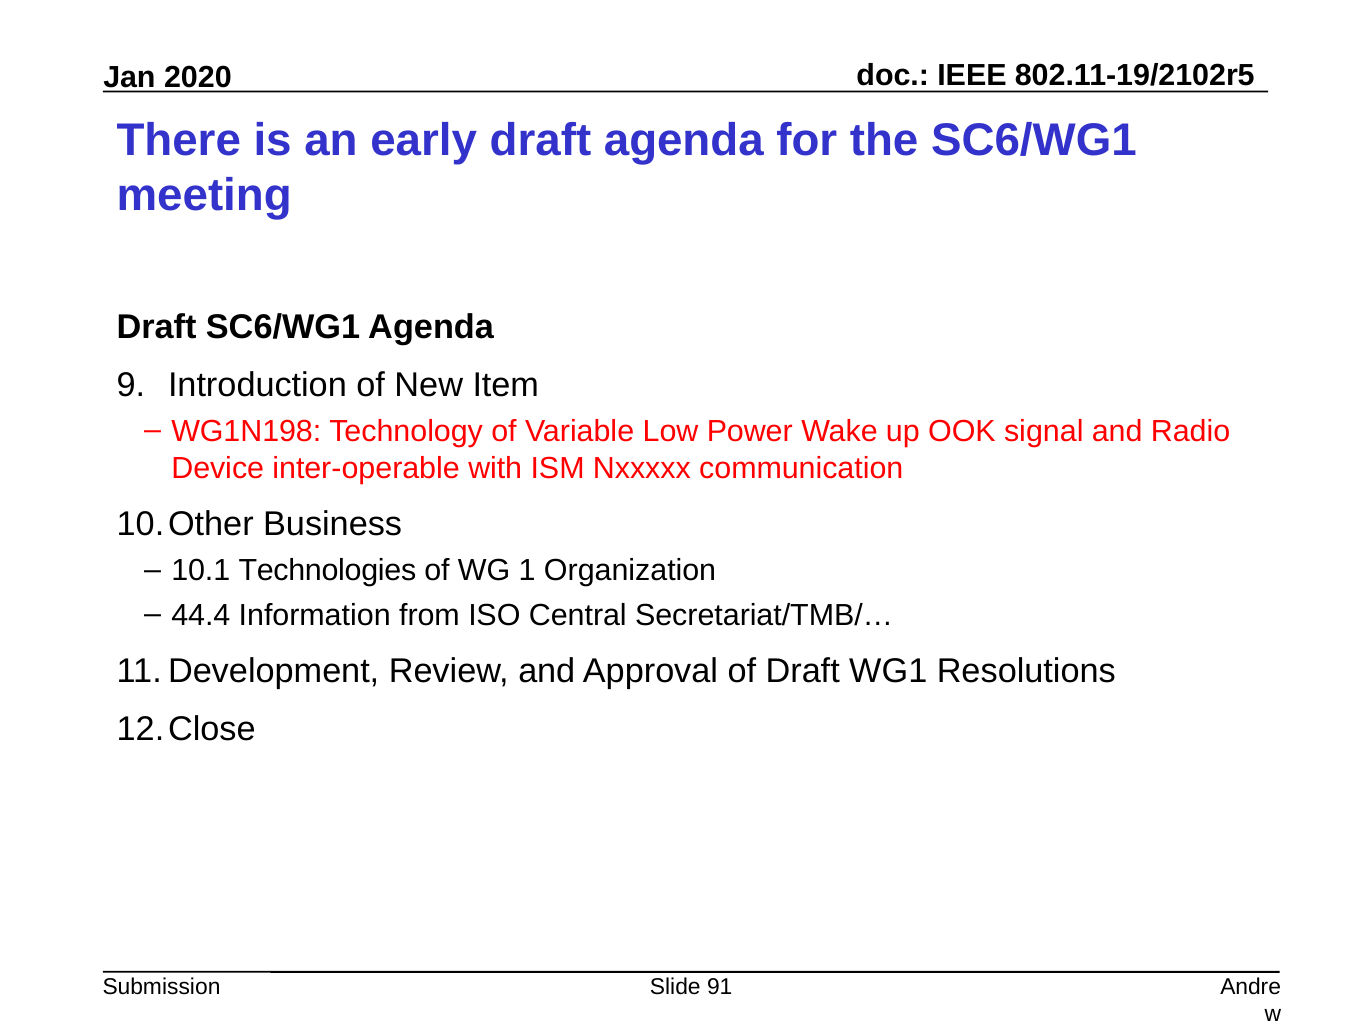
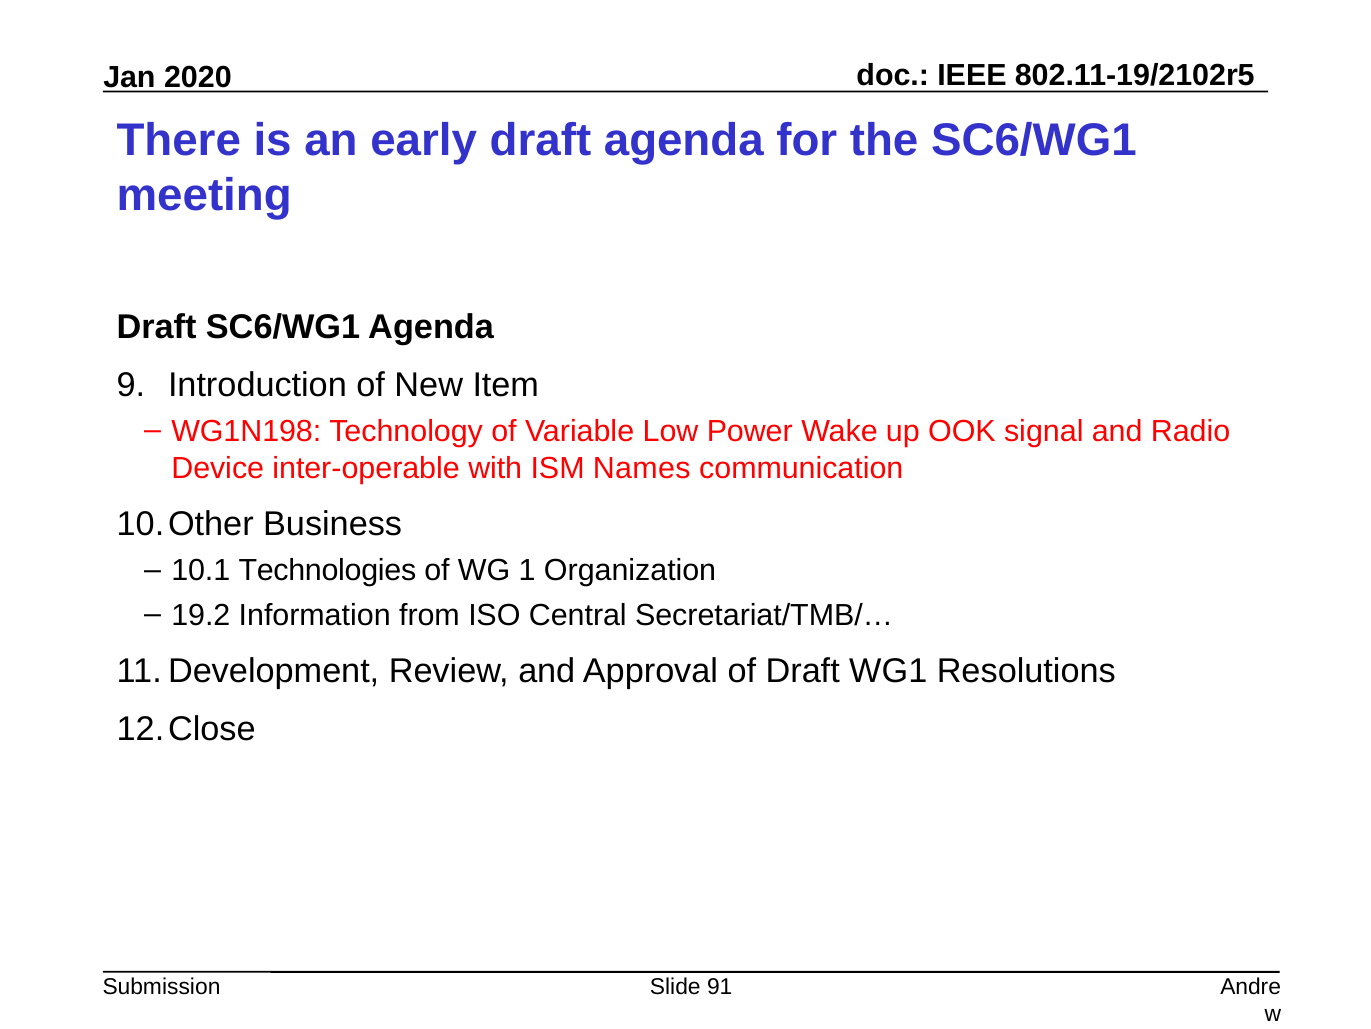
Nxxxxx: Nxxxxx -> Names
44.4: 44.4 -> 19.2
